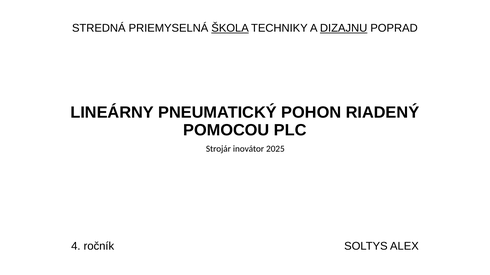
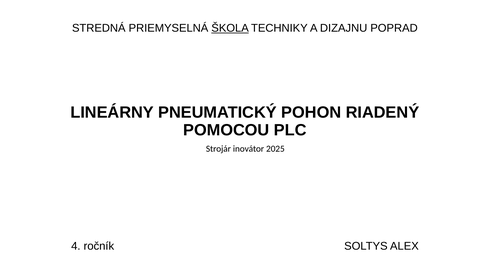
DIZAJNU underline: present -> none
